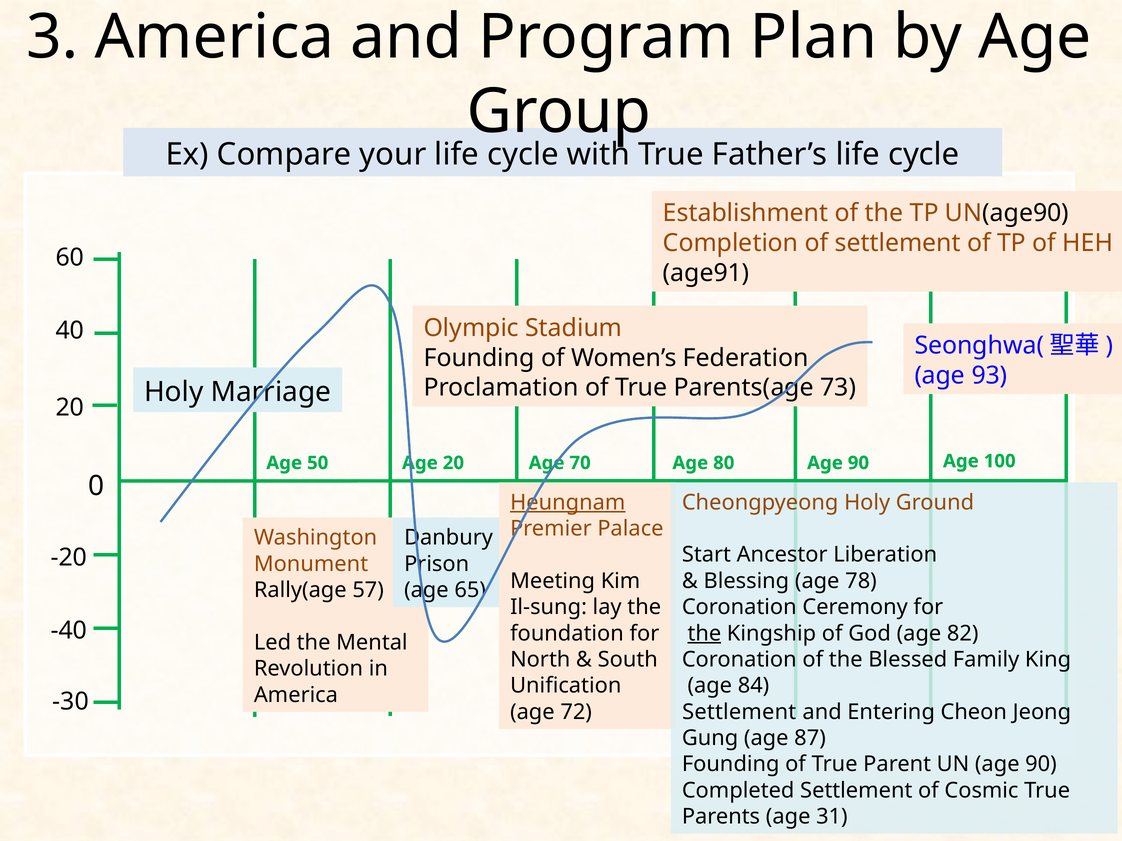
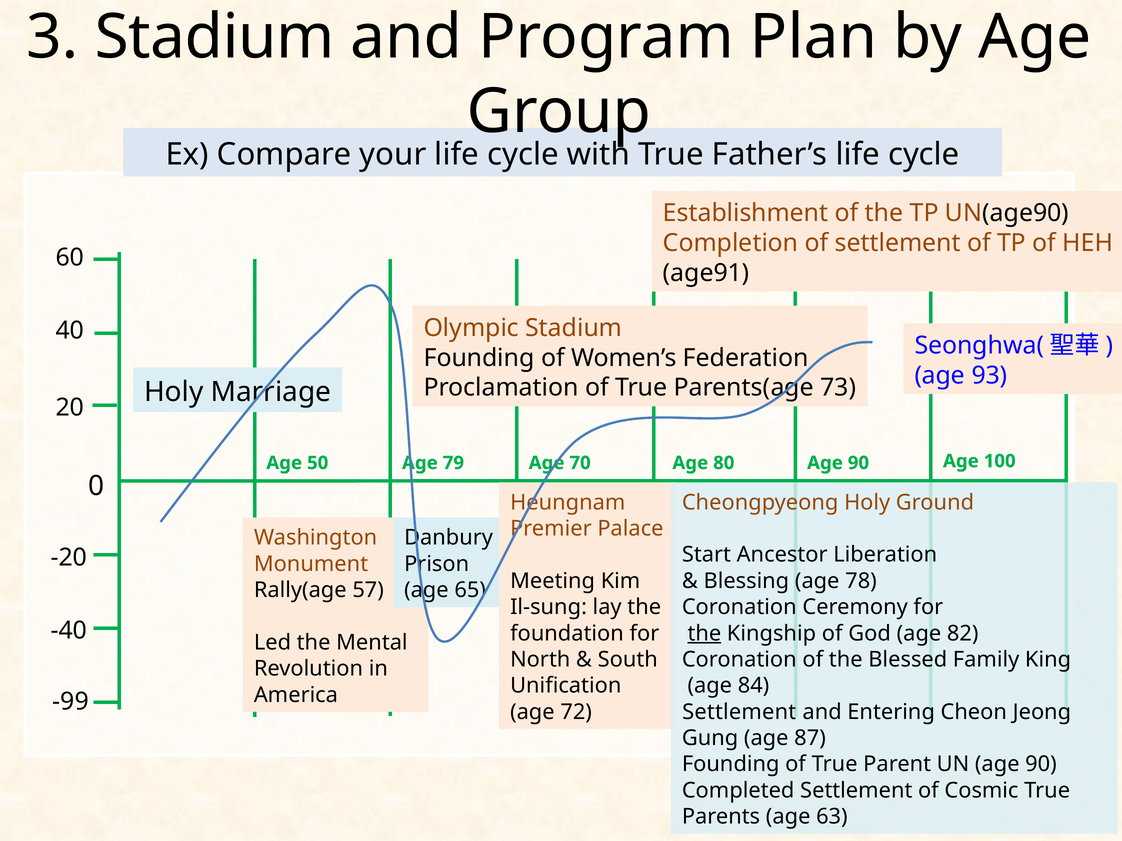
3 America: America -> Stadium
Age 20: 20 -> 79
Heungnam underline: present -> none
-30: -30 -> -99
31: 31 -> 63
